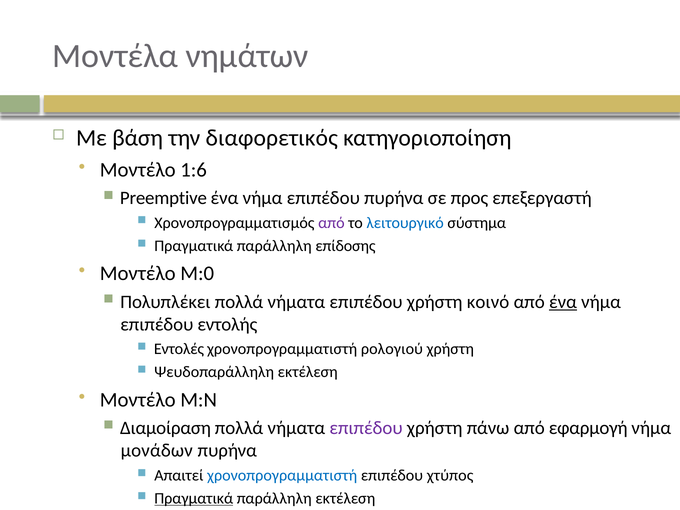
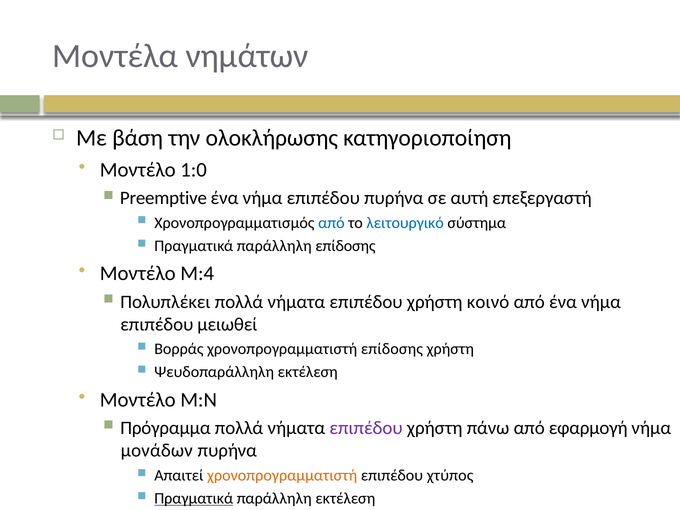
διαφορετικός: διαφορετικός -> ολοκλήρωσης
1:6: 1:6 -> 1:0
προς: προς -> αυτή
από at (331, 223) colour: purple -> blue
Μ:0: Μ:0 -> Μ:4
ένα at (563, 302) underline: present -> none
εντολής: εντολής -> μειωθεί
Εντολές: Εντολές -> Βορράς
χρονοπρογραμματιστή ρολογιού: ρολογιού -> επίδοσης
Διαμοίραση: Διαμοίραση -> Πρόγραμμα
χρονοπρογραμματιστή at (282, 475) colour: blue -> orange
